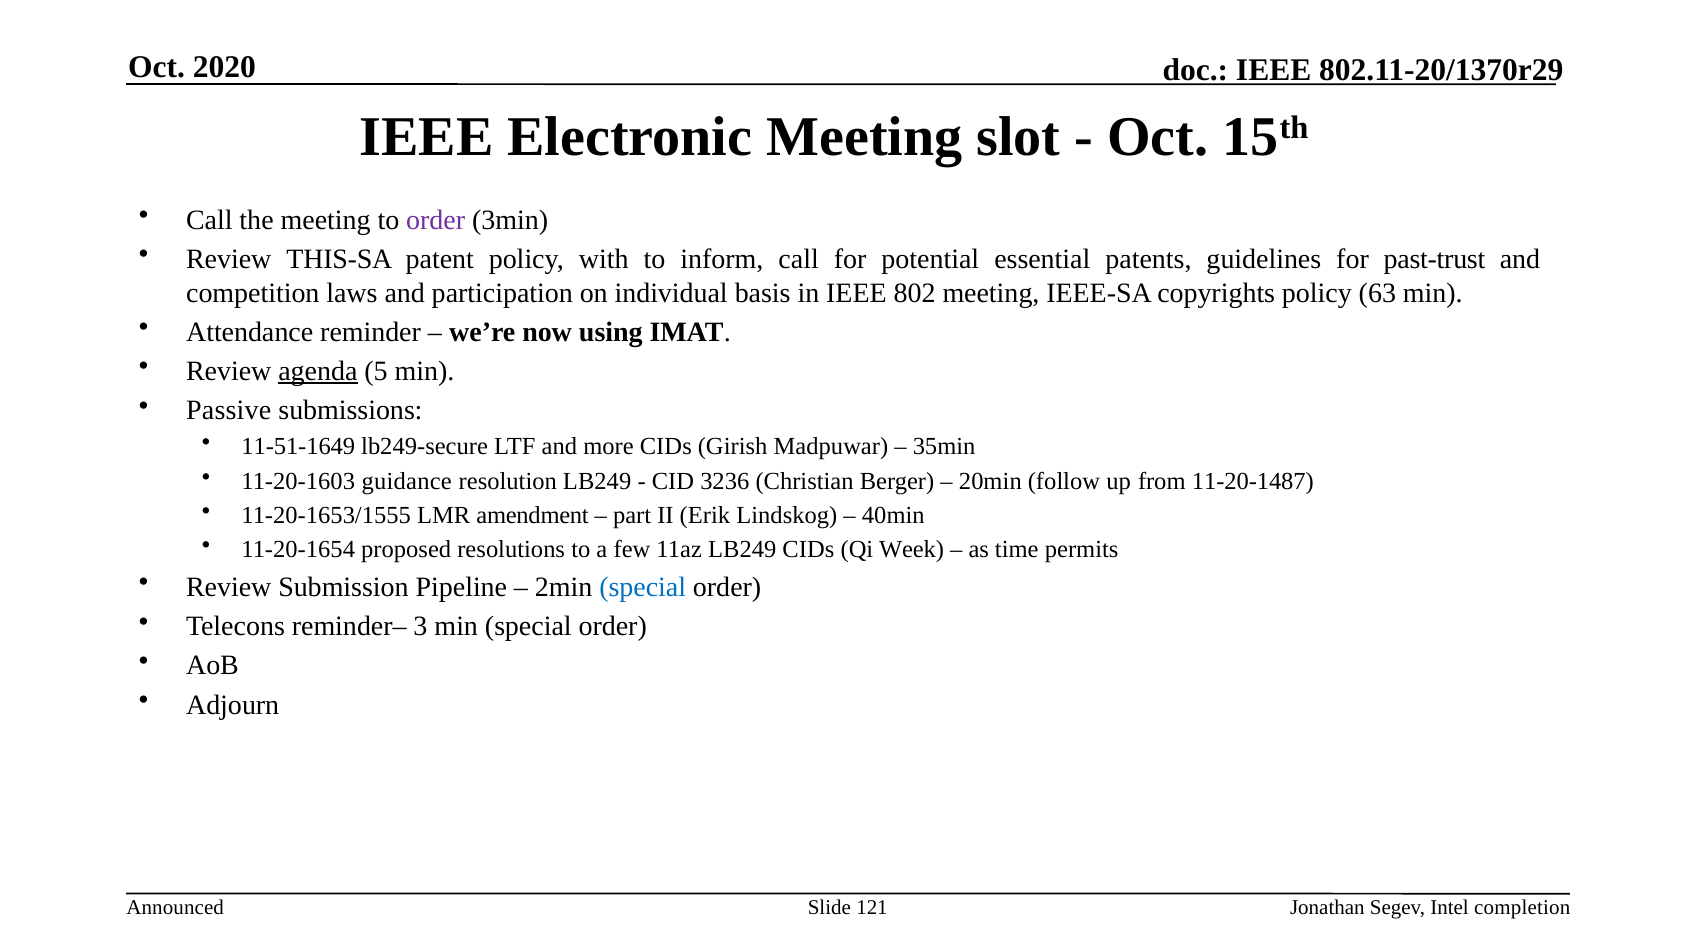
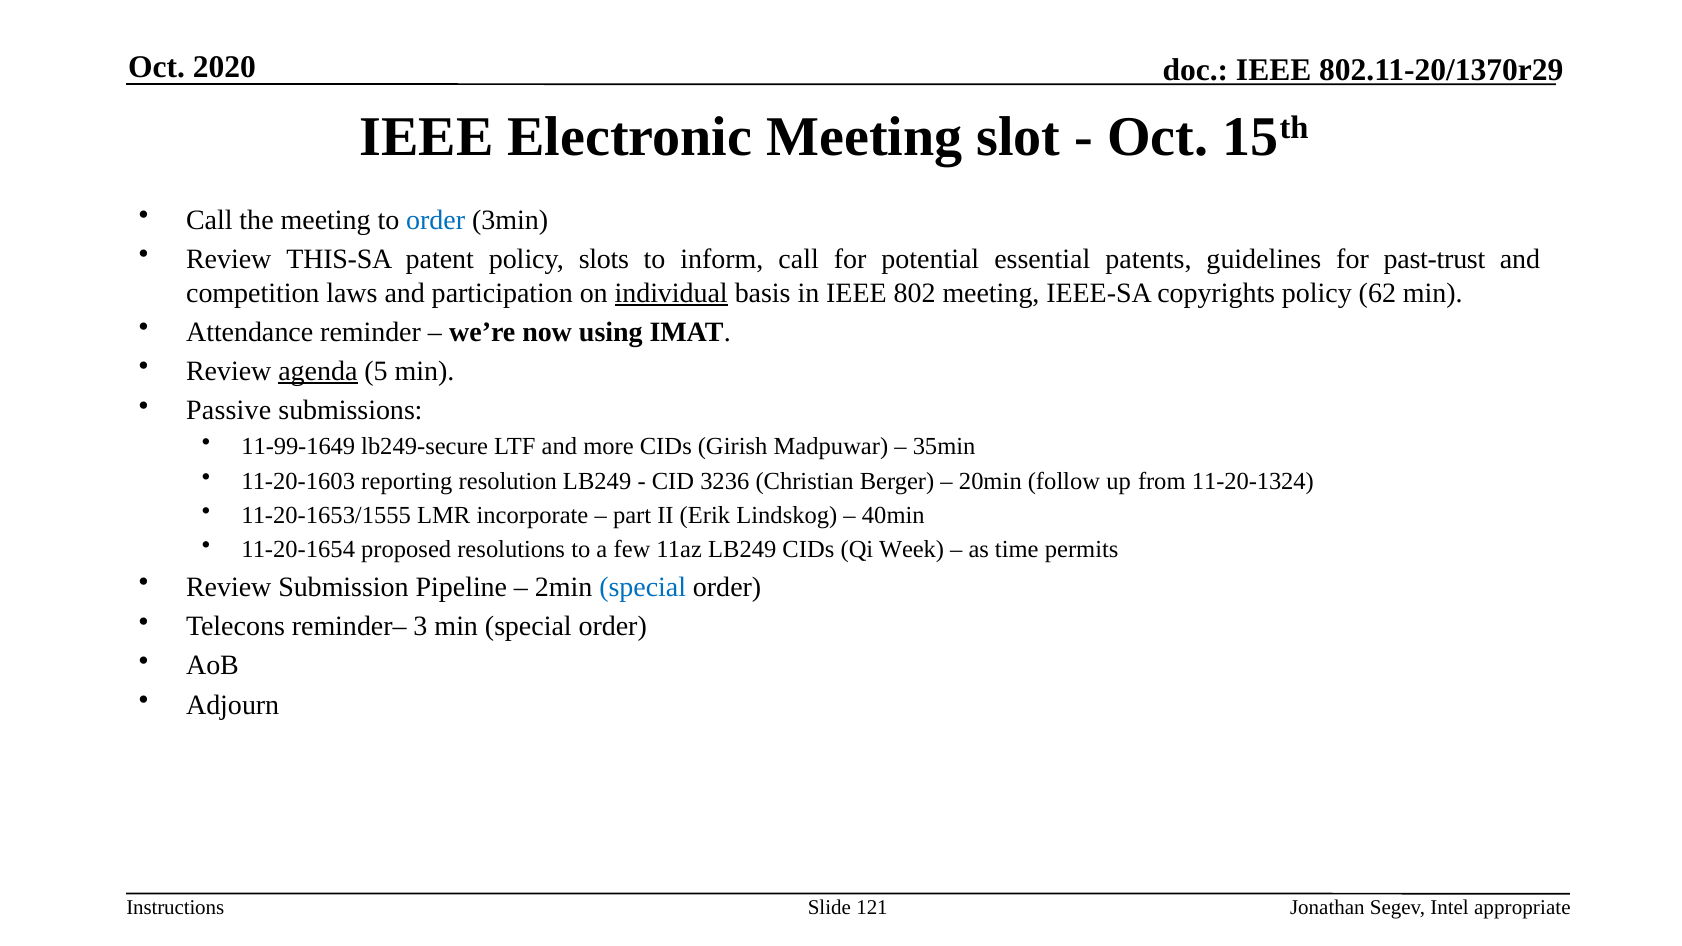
order at (436, 220) colour: purple -> blue
with: with -> slots
individual underline: none -> present
63: 63 -> 62
11-51-1649: 11-51-1649 -> 11-99-1649
guidance: guidance -> reporting
11-20-1487: 11-20-1487 -> 11-20-1324
amendment: amendment -> incorporate
Announced: Announced -> Instructions
completion: completion -> appropriate
